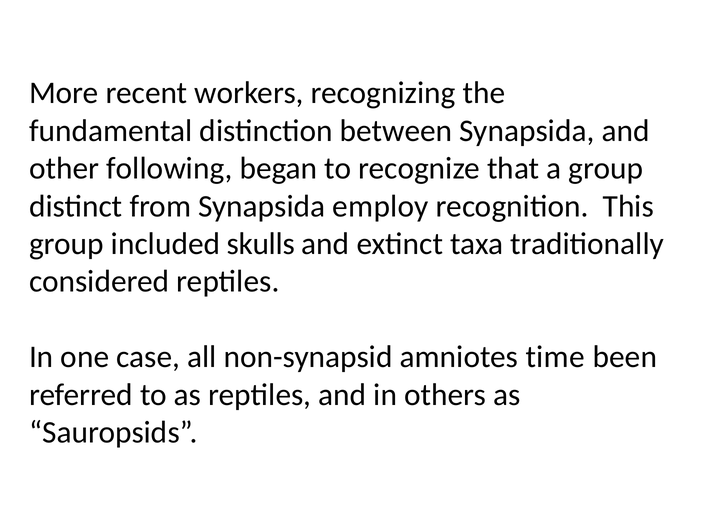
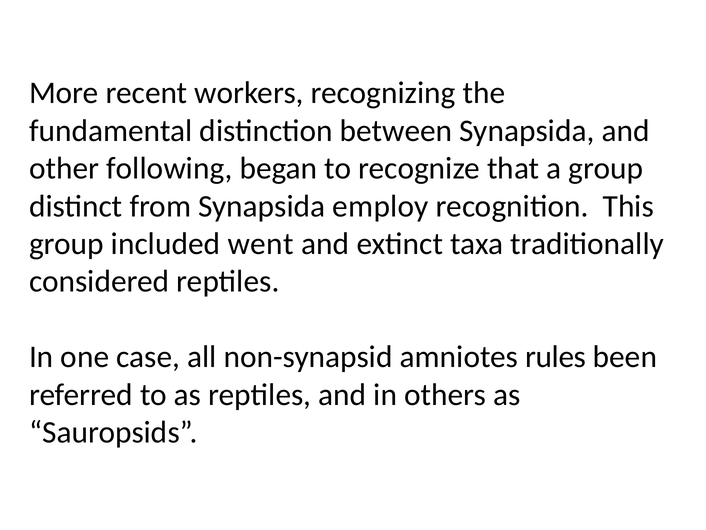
skulls: skulls -> went
time: time -> rules
